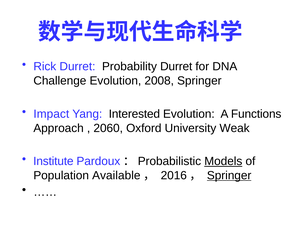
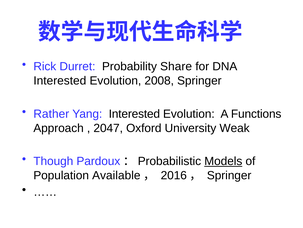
Probability Durret: Durret -> Share
Challenge at (60, 81): Challenge -> Interested
Impact: Impact -> Rather
2060: 2060 -> 2047
Institute: Institute -> Though
Springer at (229, 175) underline: present -> none
